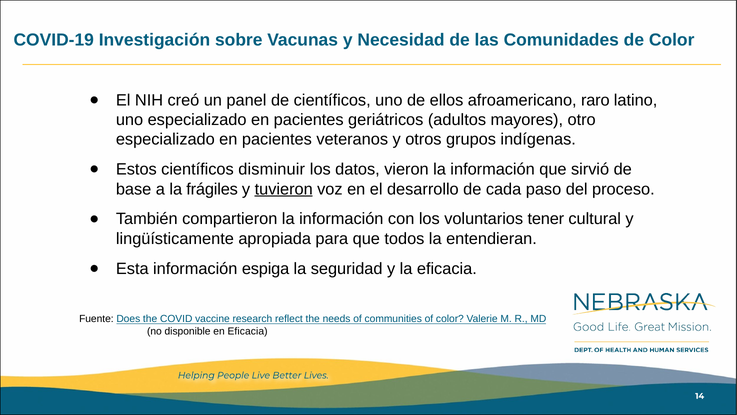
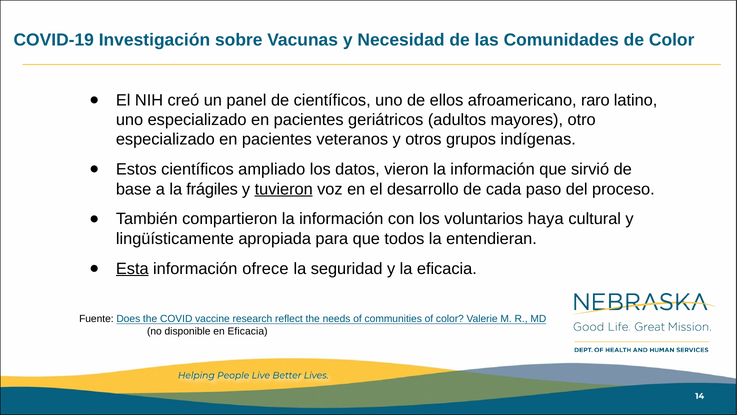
disminuir: disminuir -> ampliado
tener: tener -> haya
Esta underline: none -> present
espiga: espiga -> ofrece
